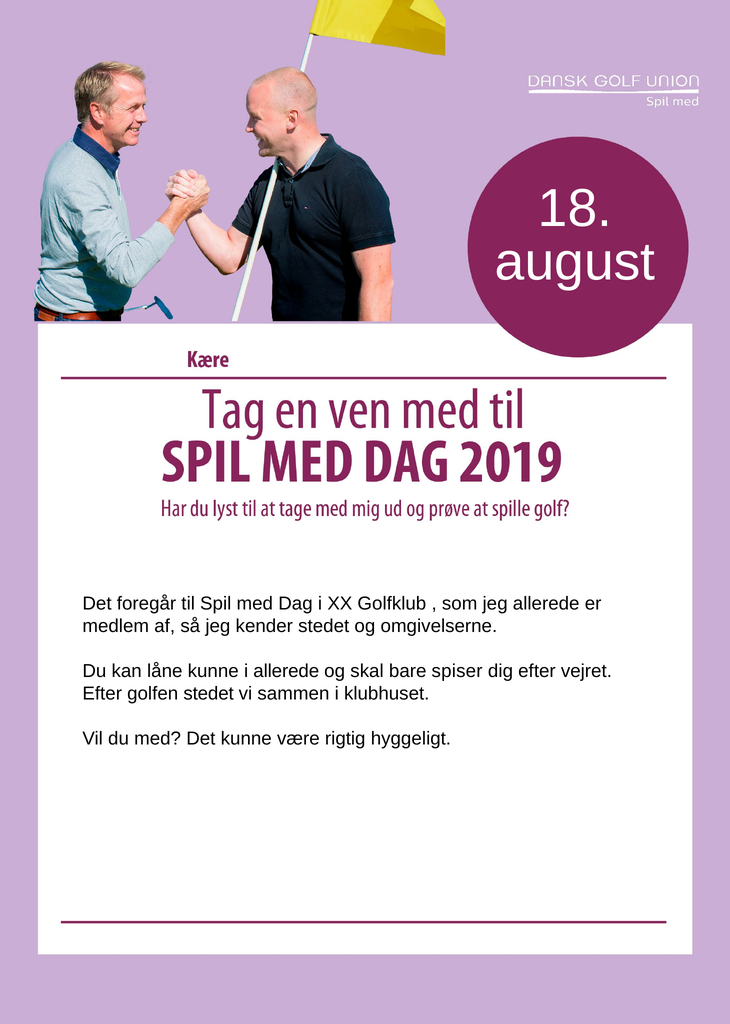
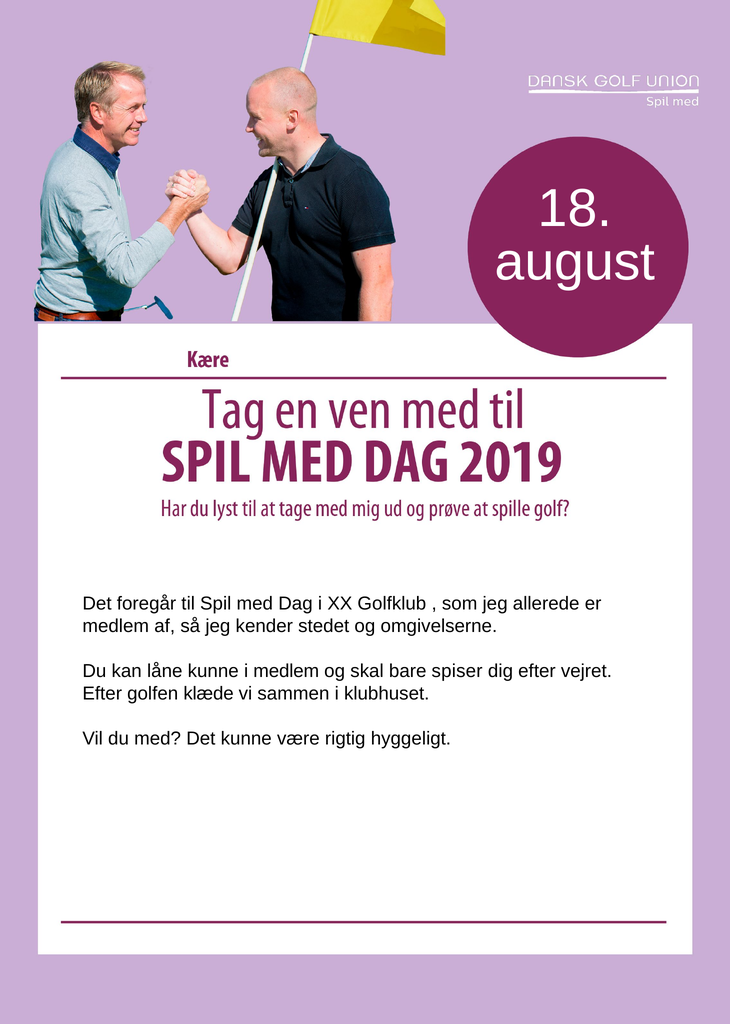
i allerede: allerede -> medlem
golfen stedet: stedet -> klæde
